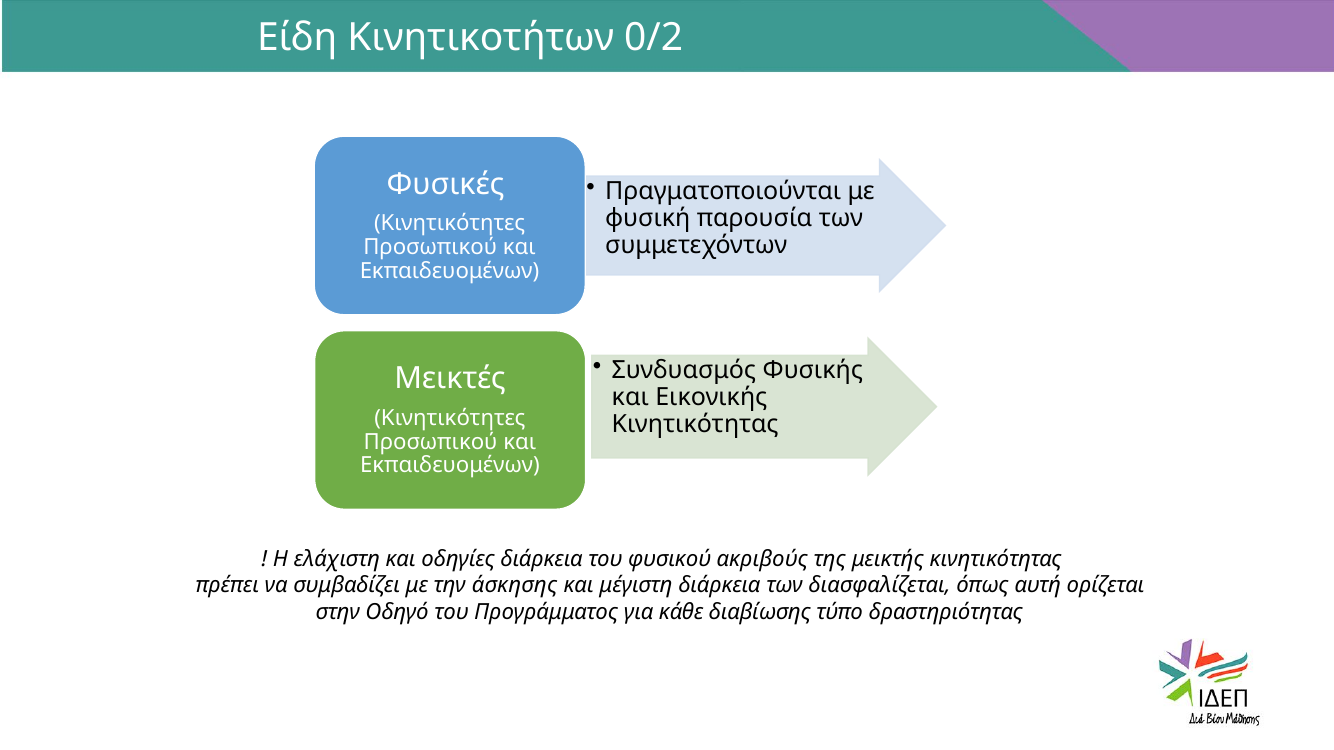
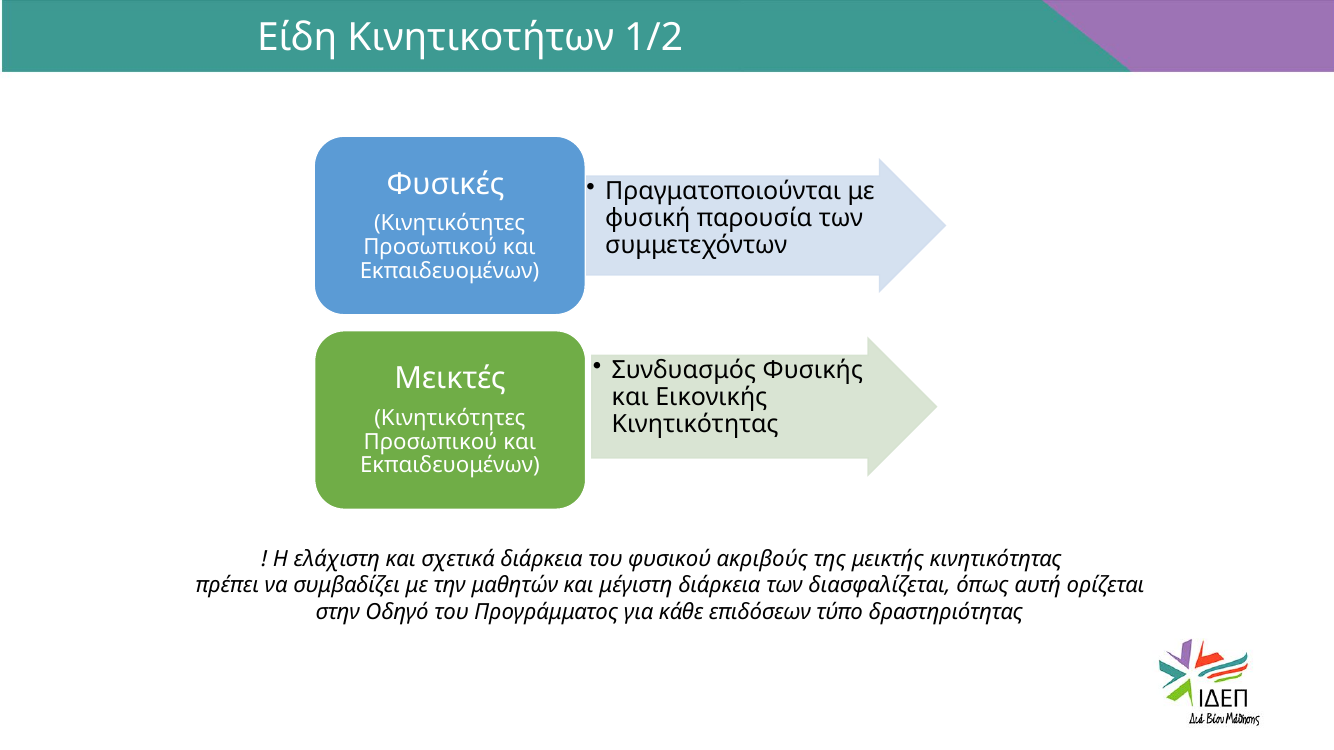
0/2: 0/2 -> 1/2
οδηγίες: οδηγίες -> σχετικά
άσκησης: άσκησης -> μαθητών
διαβίωσης: διαβίωσης -> επιδόσεων
